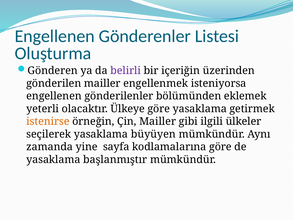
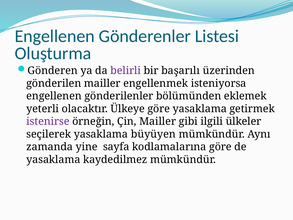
içeriğin: içeriğin -> başarılı
istenirse colour: orange -> purple
başlanmıştır: başlanmıştır -> kaydedilmez
